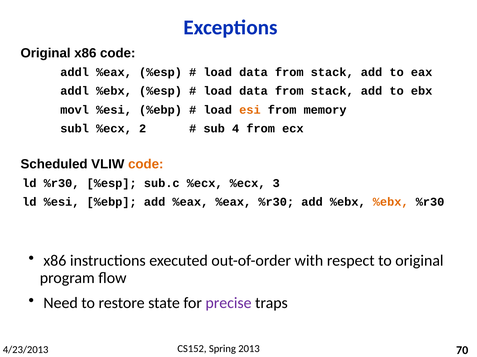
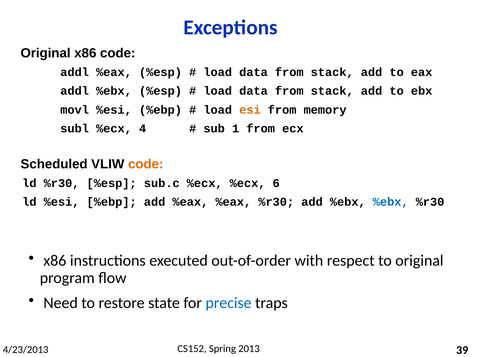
2: 2 -> 4
4: 4 -> 1
3: 3 -> 6
%ebx at (391, 202) colour: orange -> blue
precise colour: purple -> blue
70: 70 -> 39
